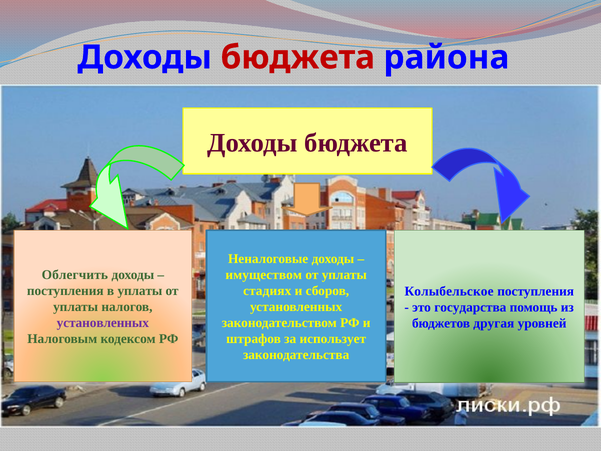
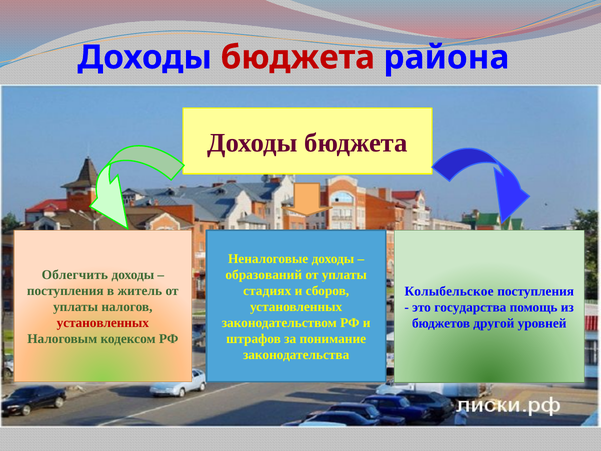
имуществом: имуществом -> образований
в уплаты: уплаты -> житель
установленных at (103, 323) colour: purple -> red
другая: другая -> другой
использует: использует -> понимание
